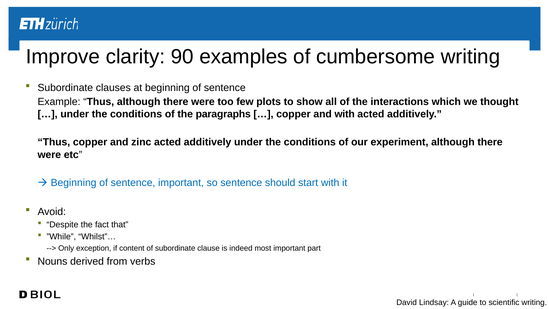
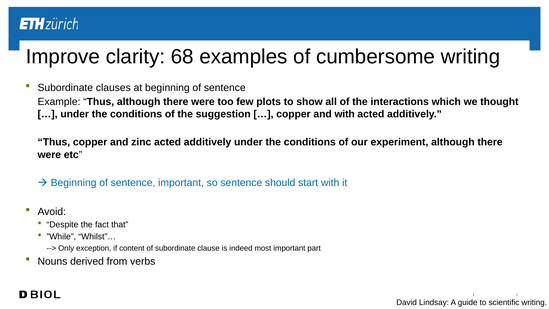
90: 90 -> 68
paragraphs: paragraphs -> suggestion
